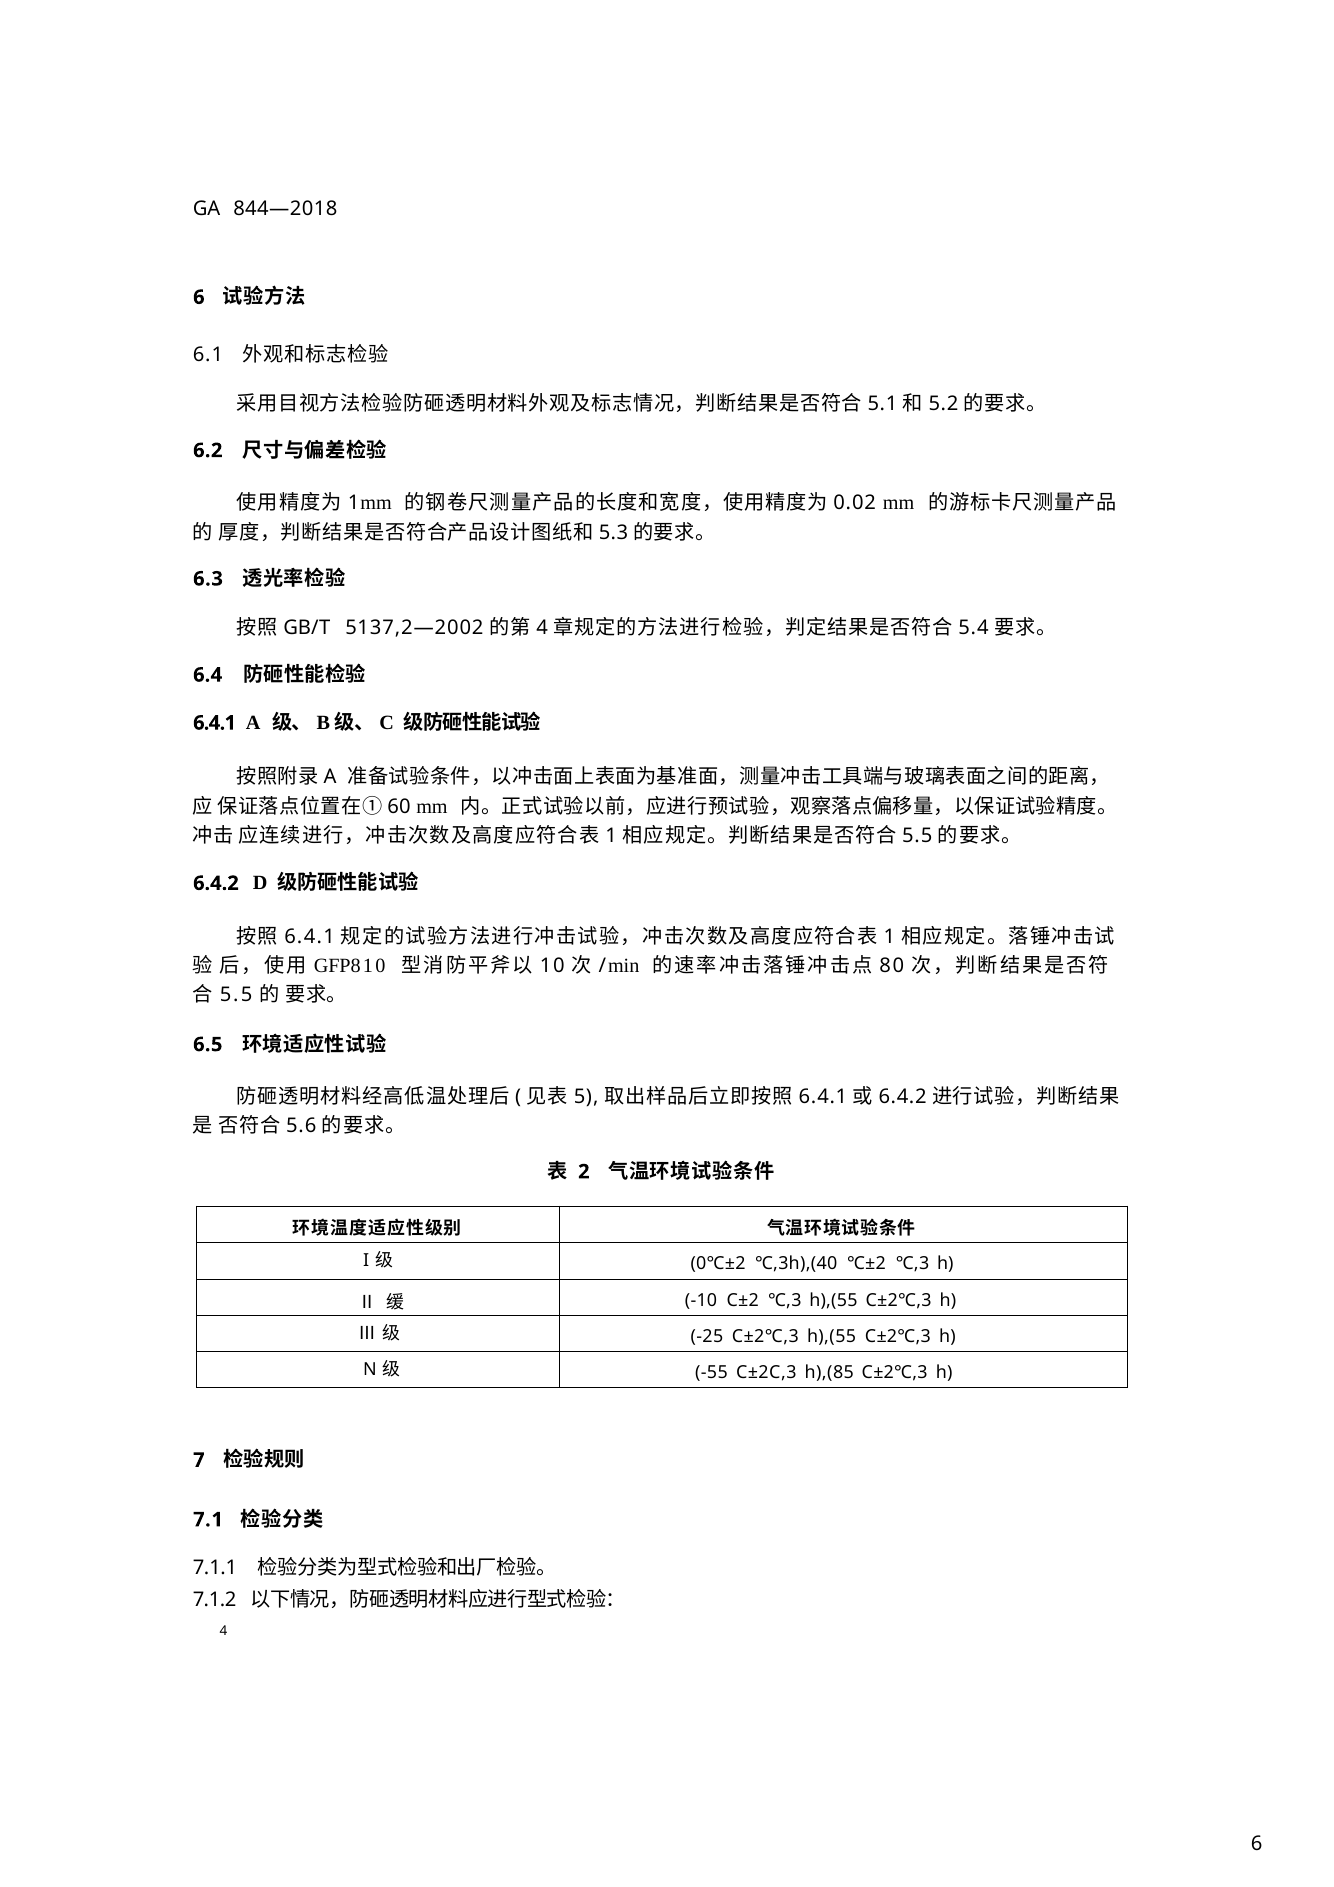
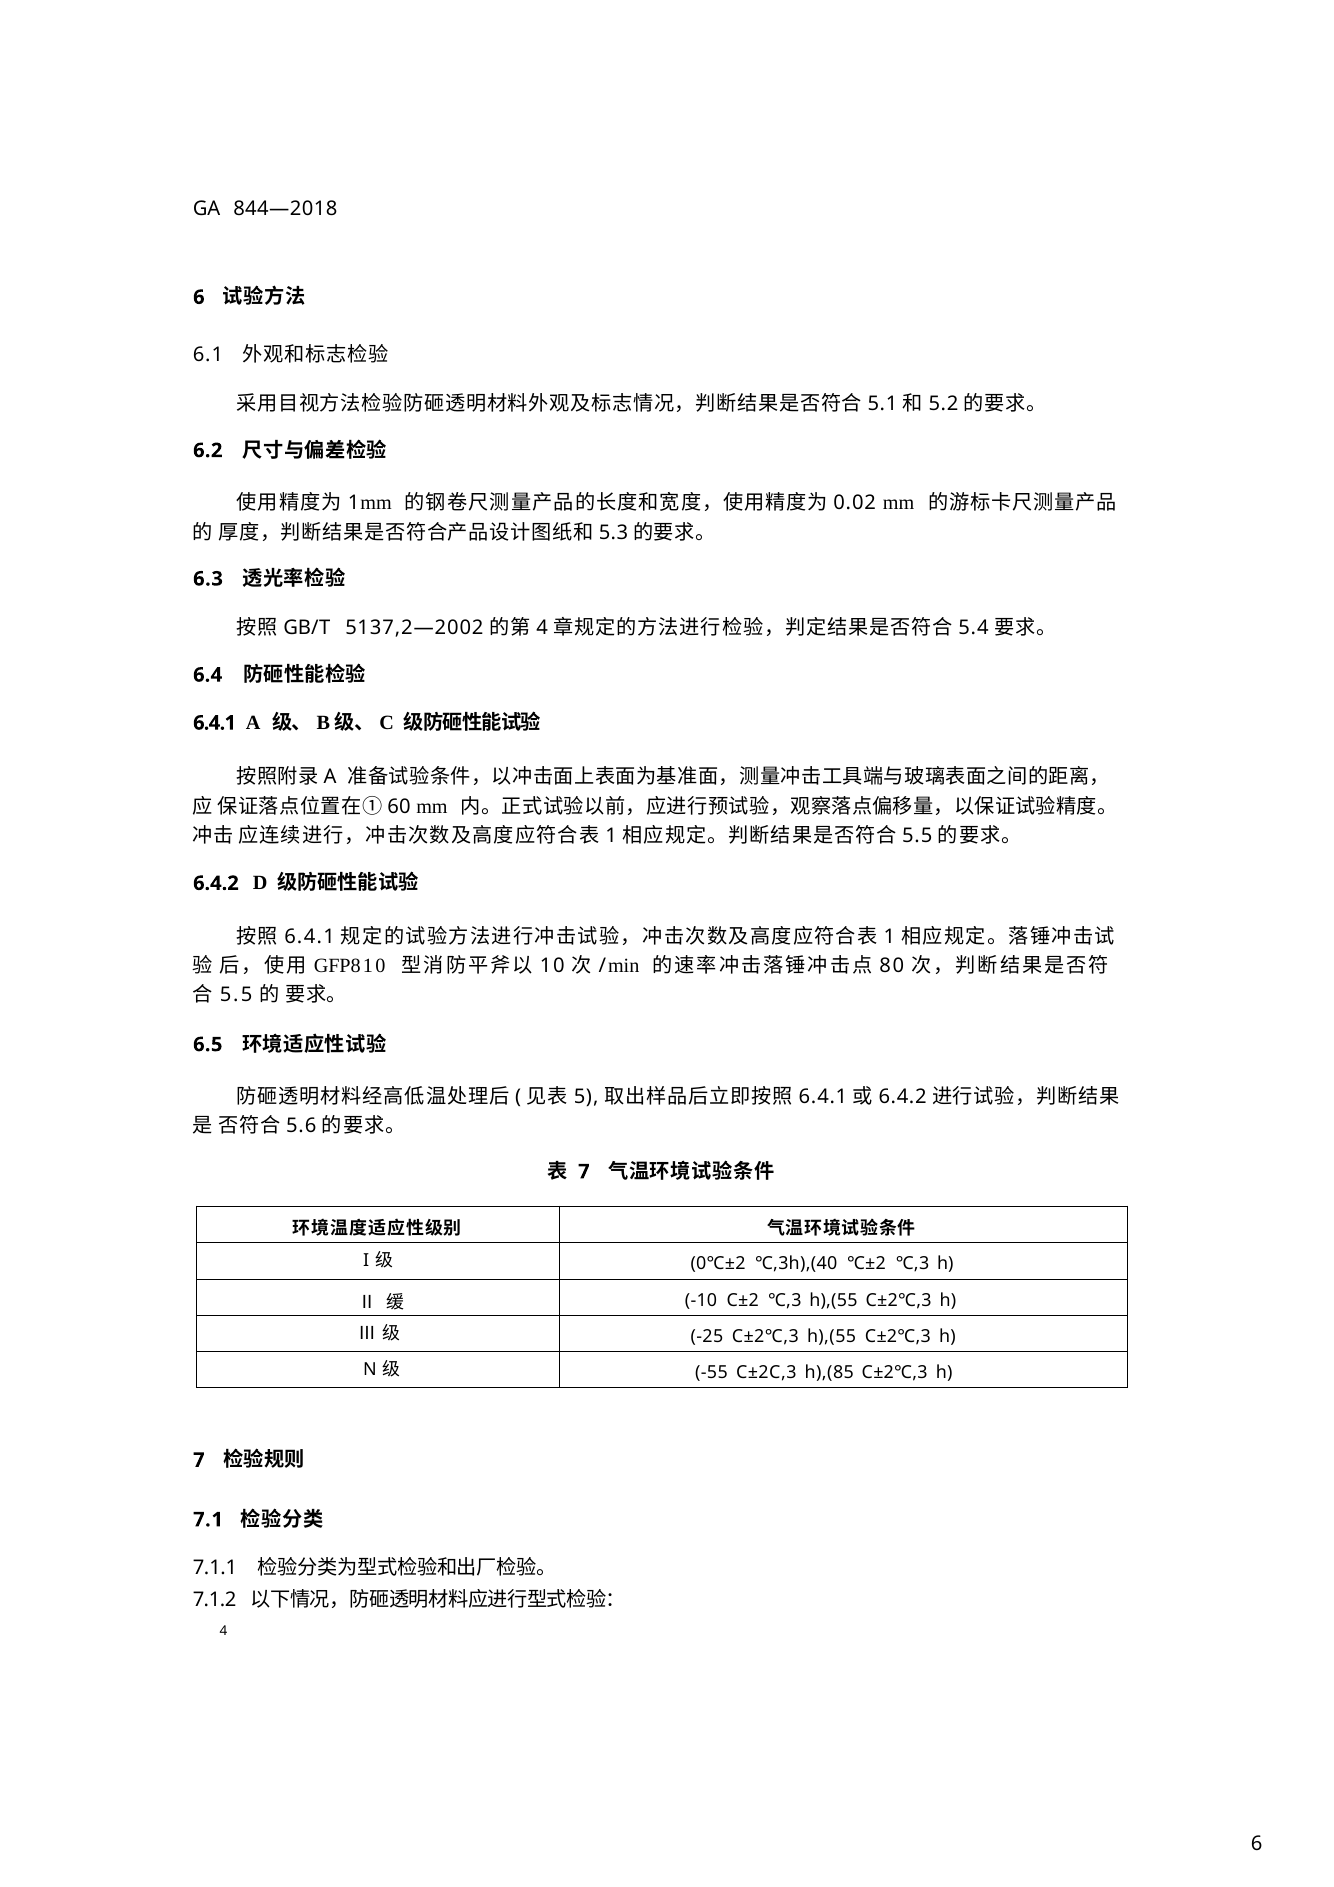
2 at (584, 1172): 2 -> 7
